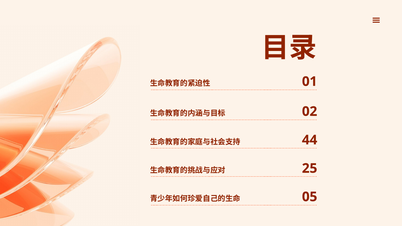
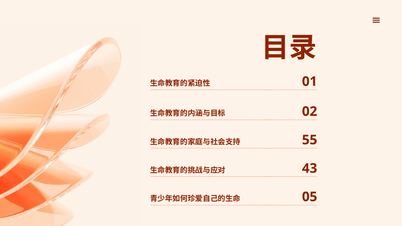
44: 44 -> 55
25: 25 -> 43
